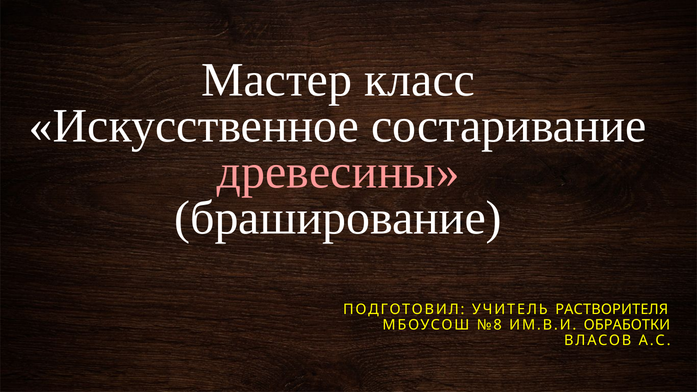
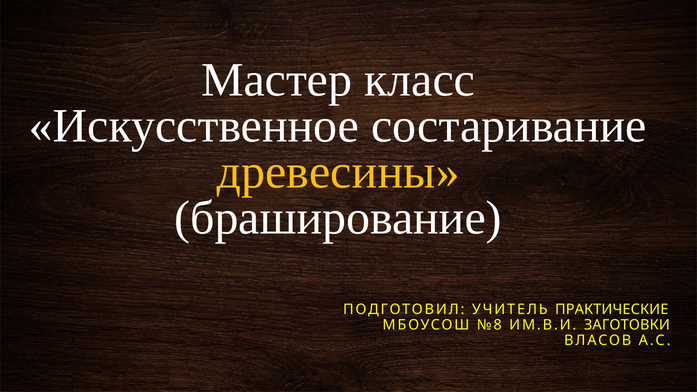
древесины colour: pink -> yellow
РАСТВОРИТЕЛЯ: РАСТВОРИТЕЛЯ -> ПРАКТИЧЕСКИЕ
ОБРАБОТКИ: ОБРАБОТКИ -> ЗАГОТОВКИ
